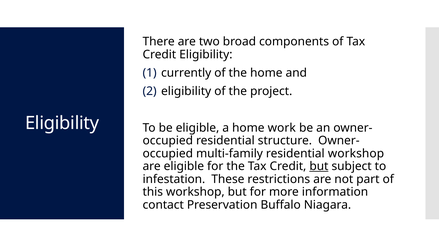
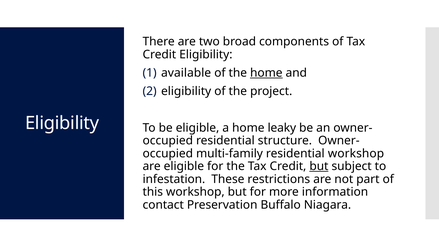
currently: currently -> available
home at (266, 73) underline: none -> present
work: work -> leaky
